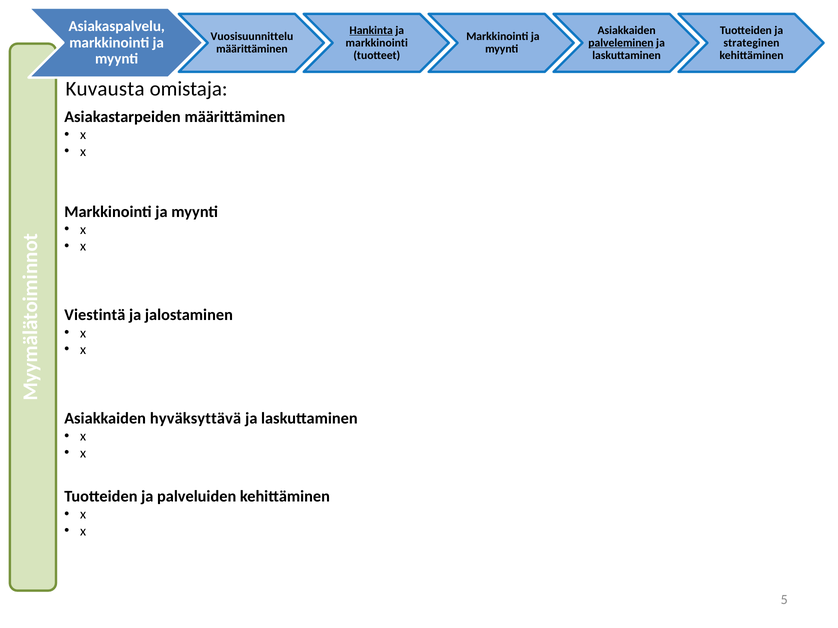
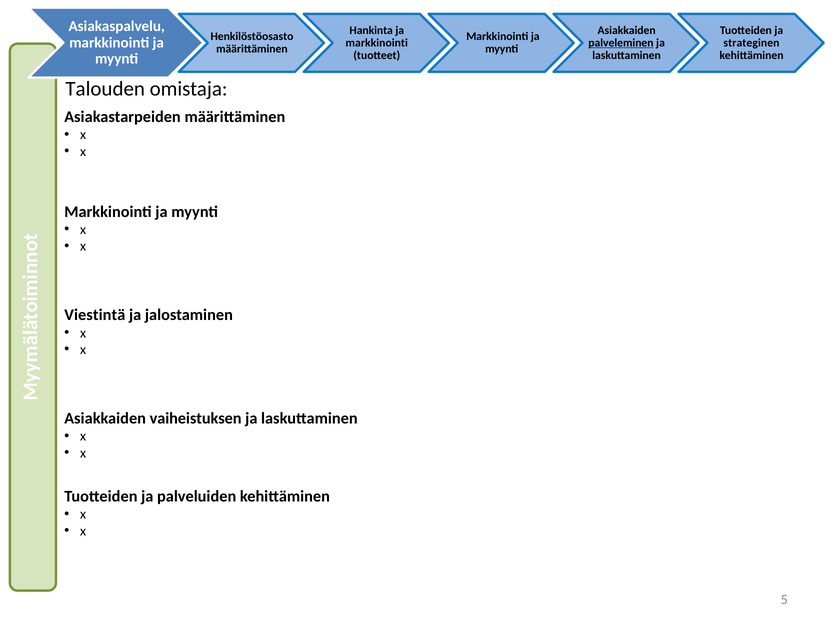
Hankinta underline: present -> none
Vuosisuunnittelu: Vuosisuunnittelu -> Henkilöstöosasto
Kuvausta: Kuvausta -> Talouden
hyväksyttävä: hyväksyttävä -> vaiheistuksen
